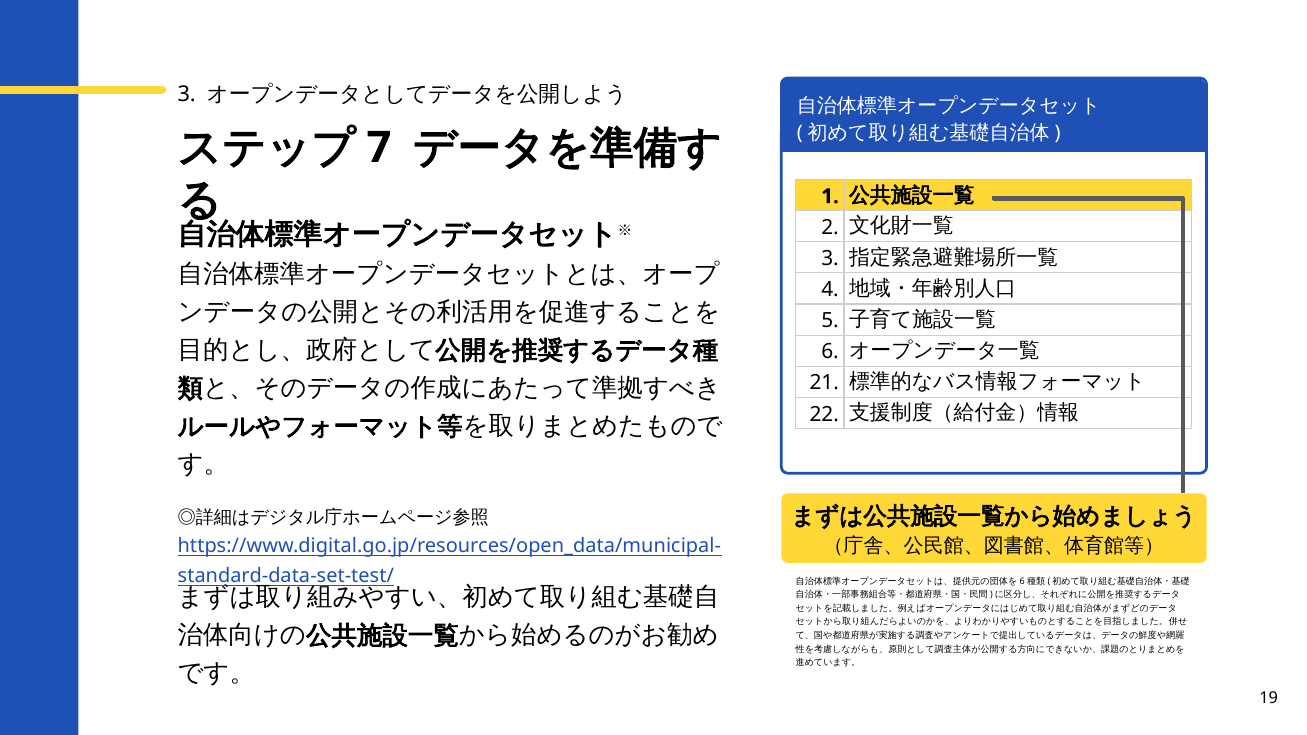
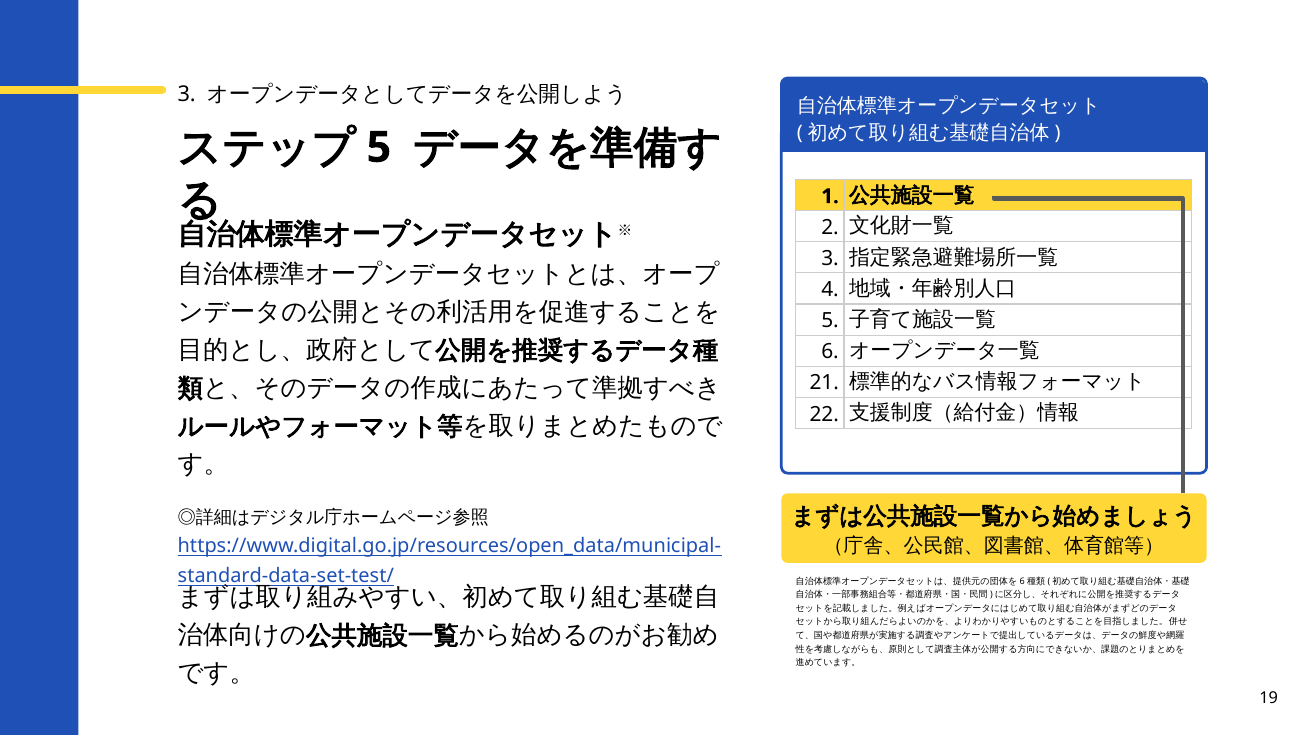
7 at (379, 148): 7 -> 5
